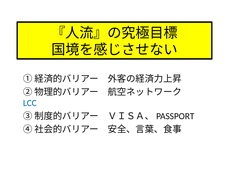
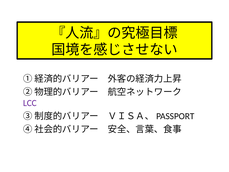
LCC colour: blue -> purple
